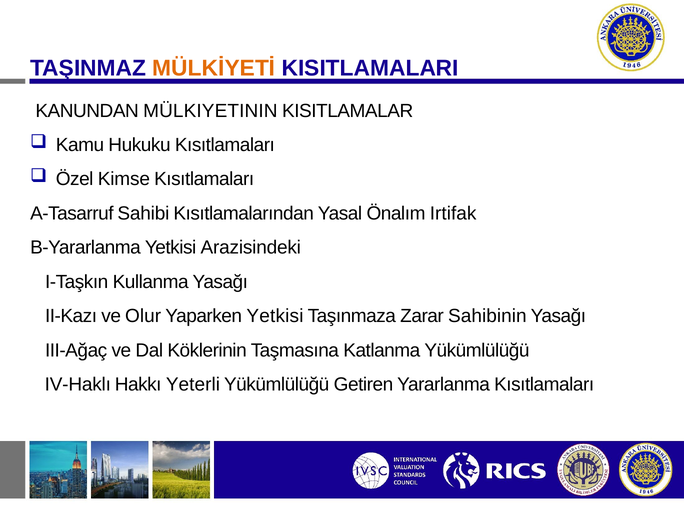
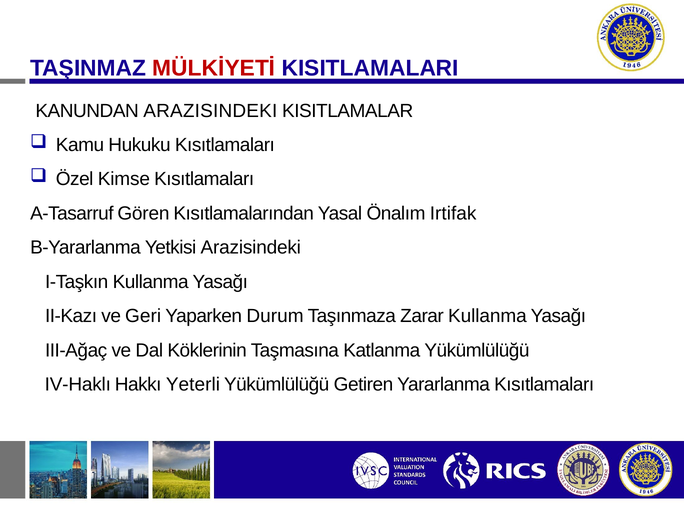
MÜLKİYETİ colour: orange -> red
KANUNDAN MÜLKIYETININ: MÜLKIYETININ -> ARAZISINDEKI
Sahibi: Sahibi -> Gören
Olur: Olur -> Geri
Yaparken Yetkisi: Yetkisi -> Durum
Zarar Sahibinin: Sahibinin -> Kullanma
